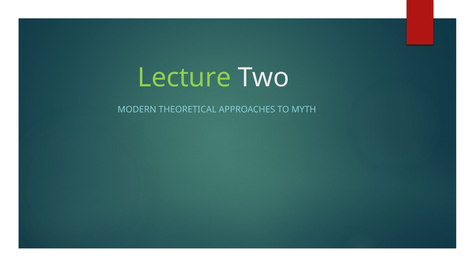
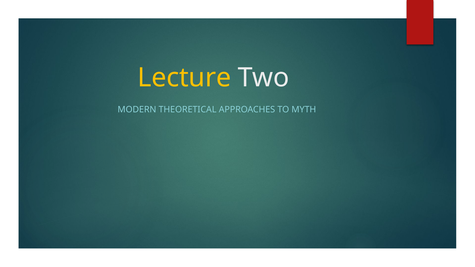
Lecture colour: light green -> yellow
